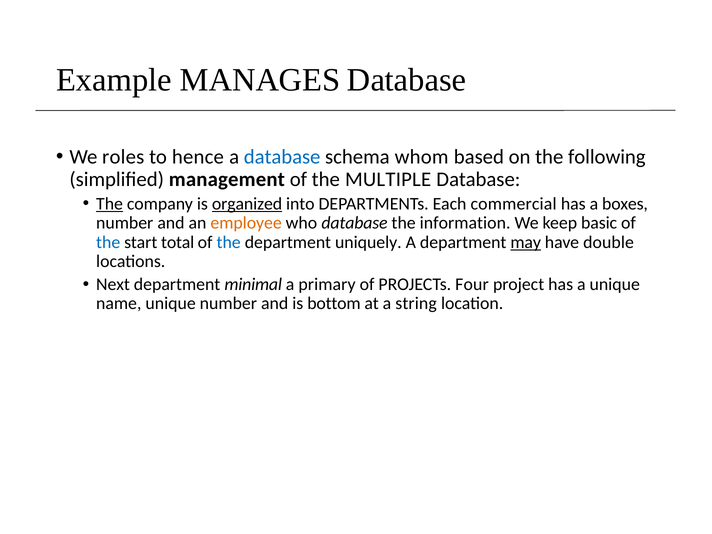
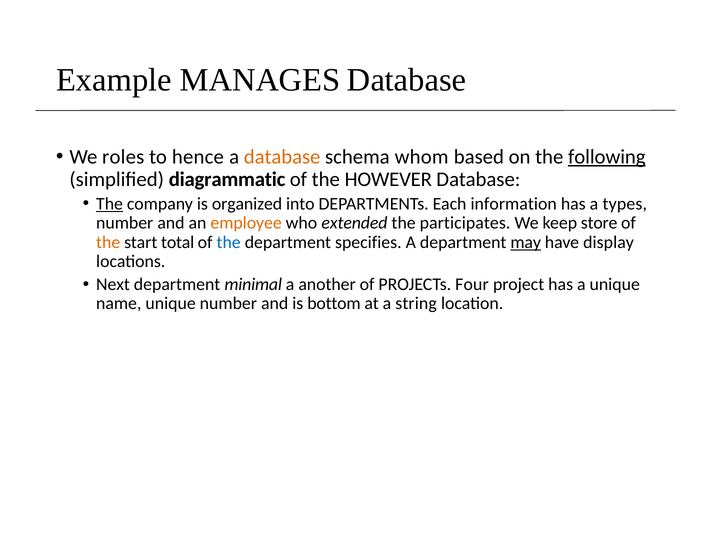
database at (282, 157) colour: blue -> orange
following underline: none -> present
management: management -> diagrammatic
MULTIPLE: MULTIPLE -> HOWEVER
organized underline: present -> none
commercial: commercial -> information
boxes: boxes -> types
who database: database -> extended
information: information -> participates
basic: basic -> store
the at (108, 242) colour: blue -> orange
uniquely: uniquely -> specifies
double: double -> display
primary: primary -> another
